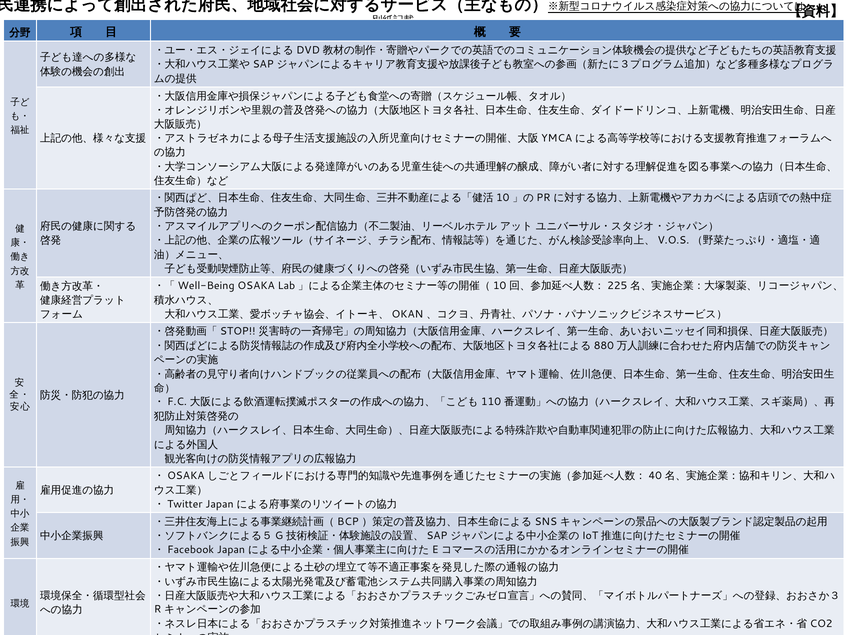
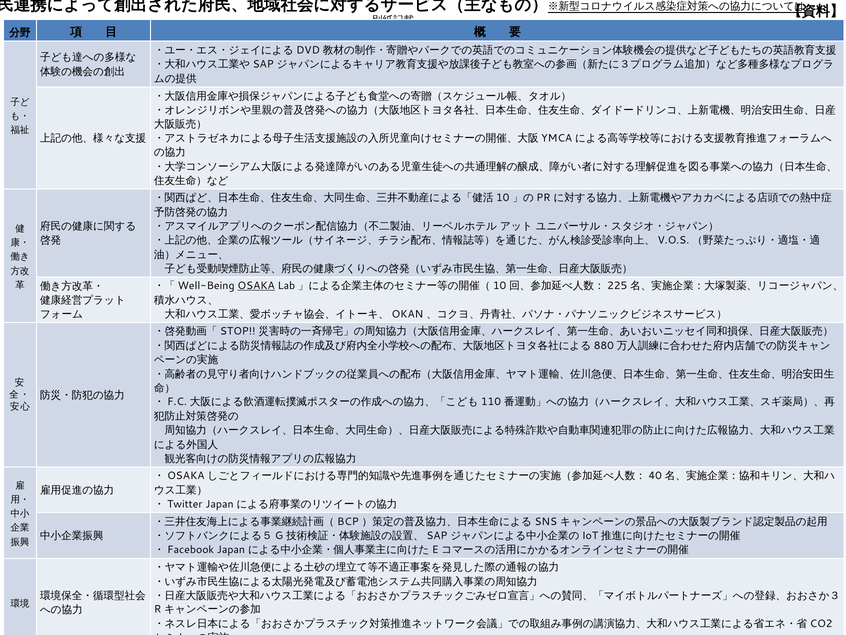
OSAKA underline: none -> present
